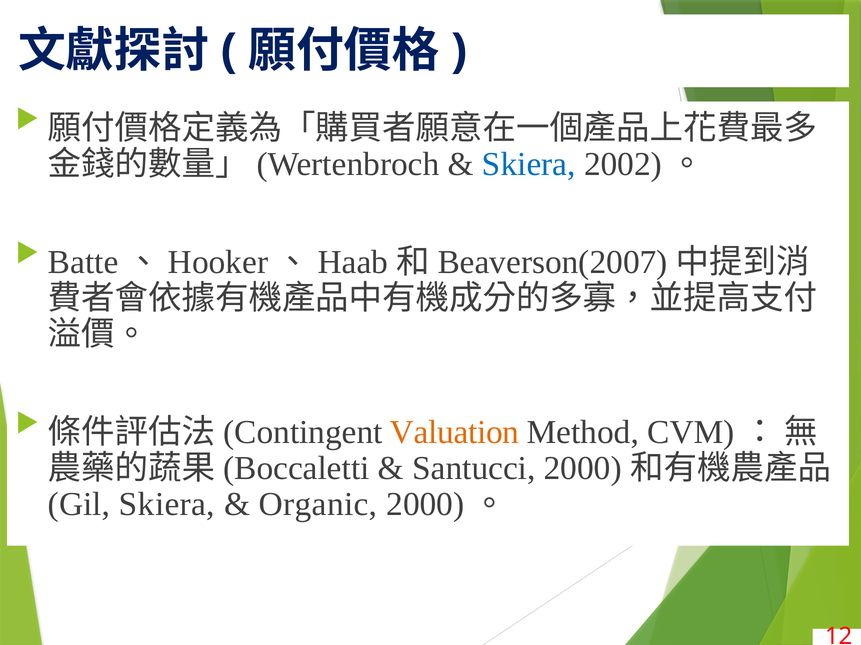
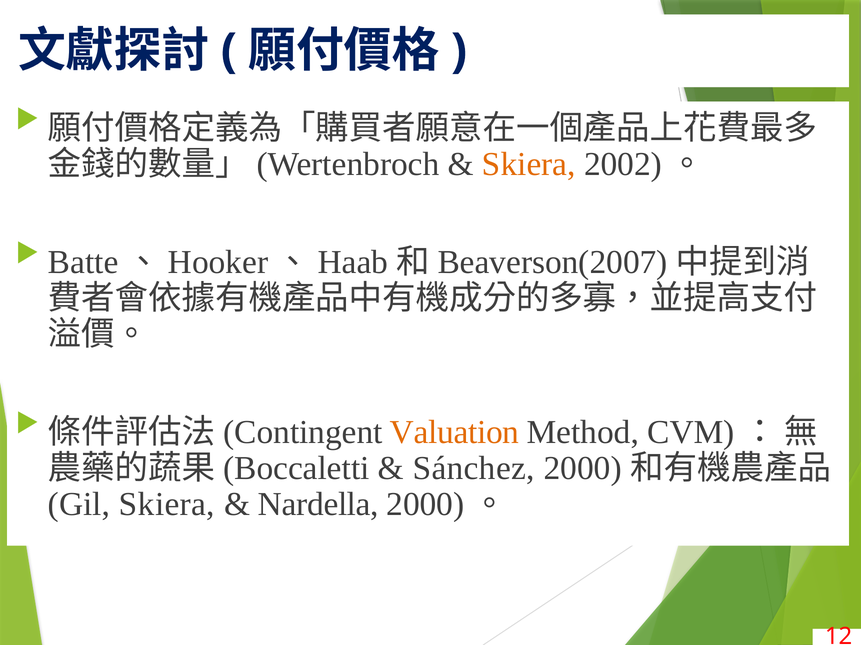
Skiera at (529, 165) colour: blue -> orange
Santucci: Santucci -> Sánchez
Organic: Organic -> Nardella
